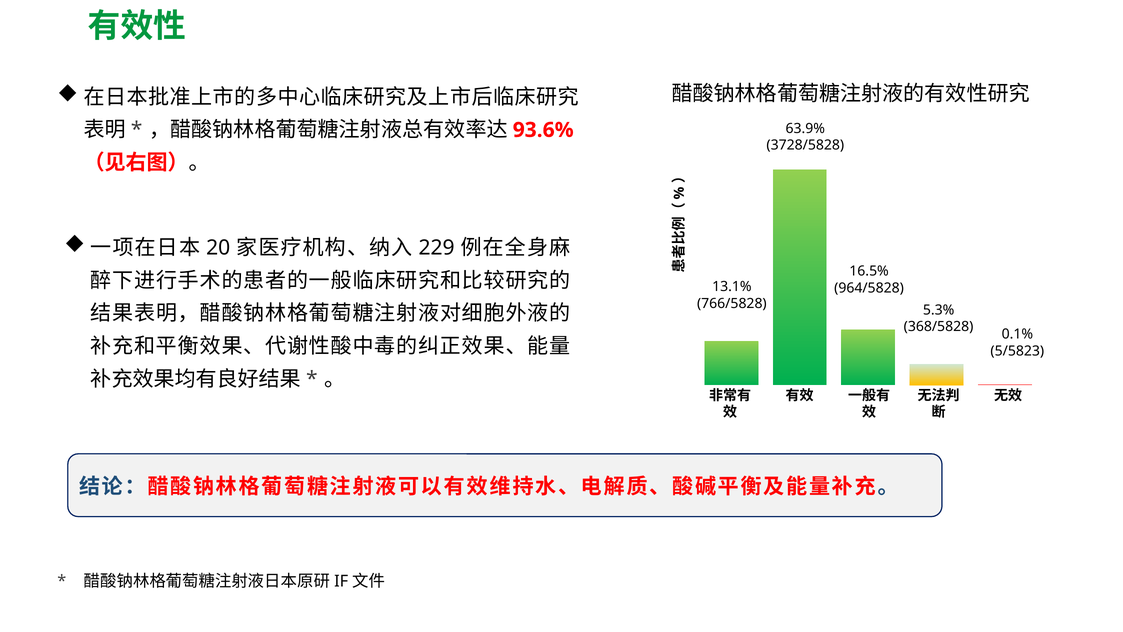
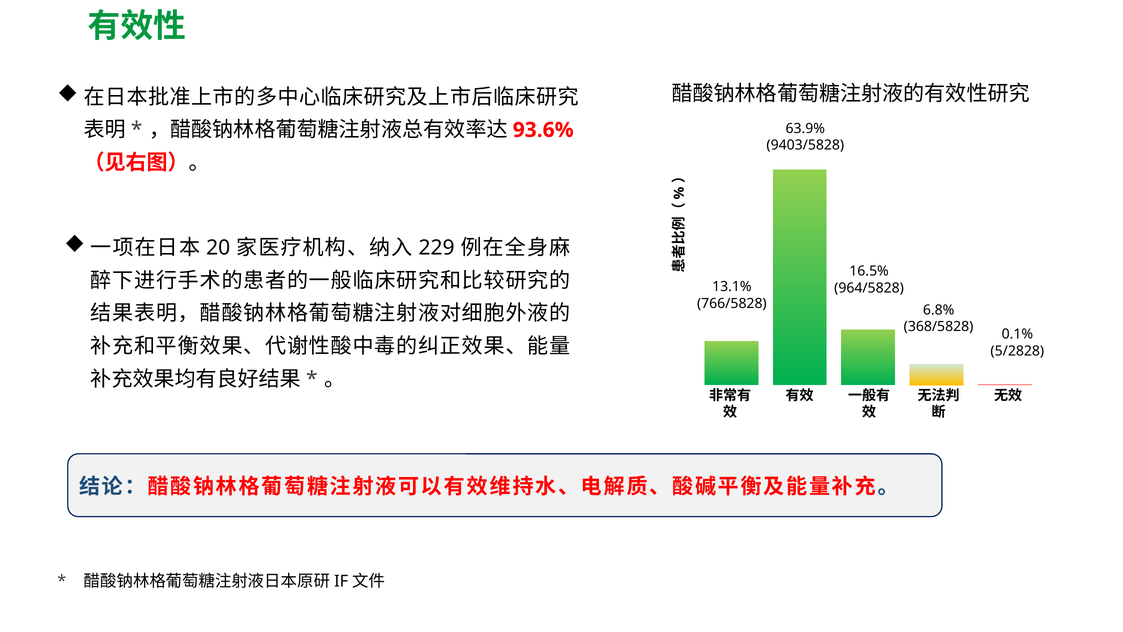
3728/5828: 3728/5828 -> 9403/5828
5.3%: 5.3% -> 6.8%
5/5823: 5/5823 -> 5/2828
